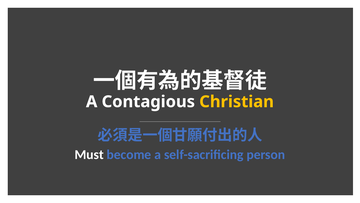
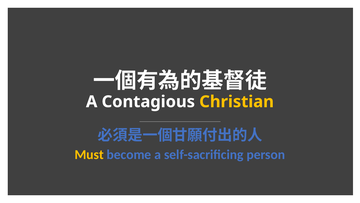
Must colour: white -> yellow
